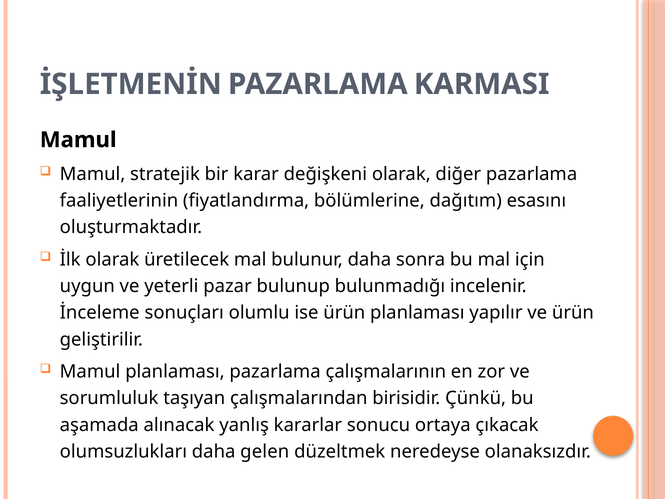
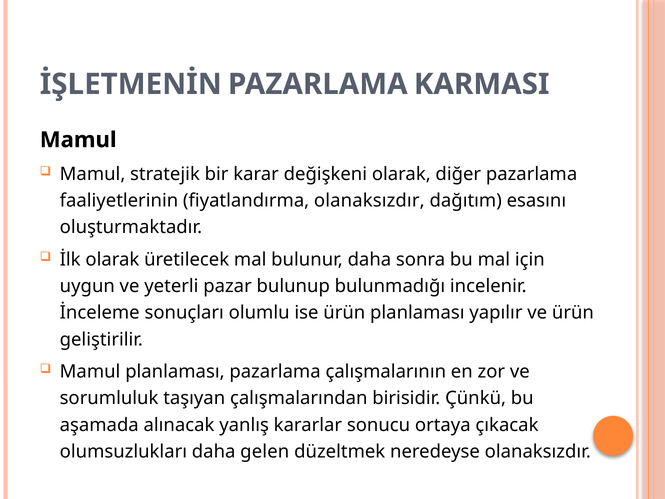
fiyatlandırma bölümlerine: bölümlerine -> olanaksızdır
